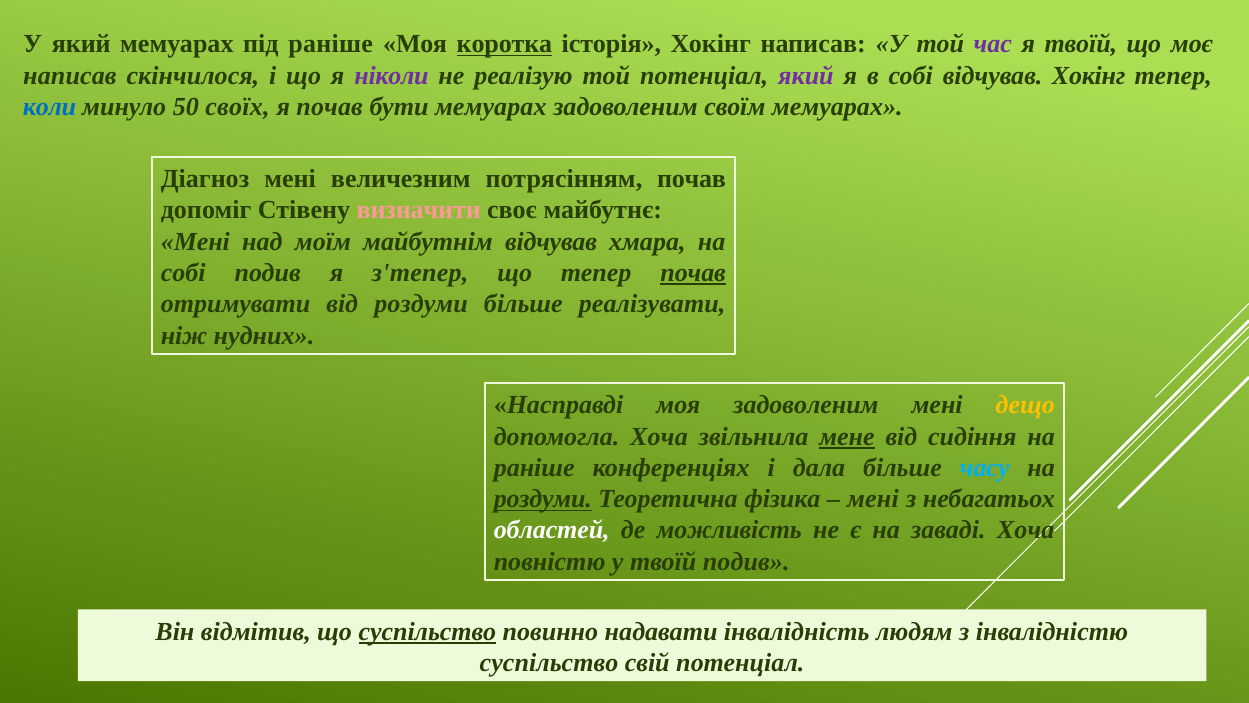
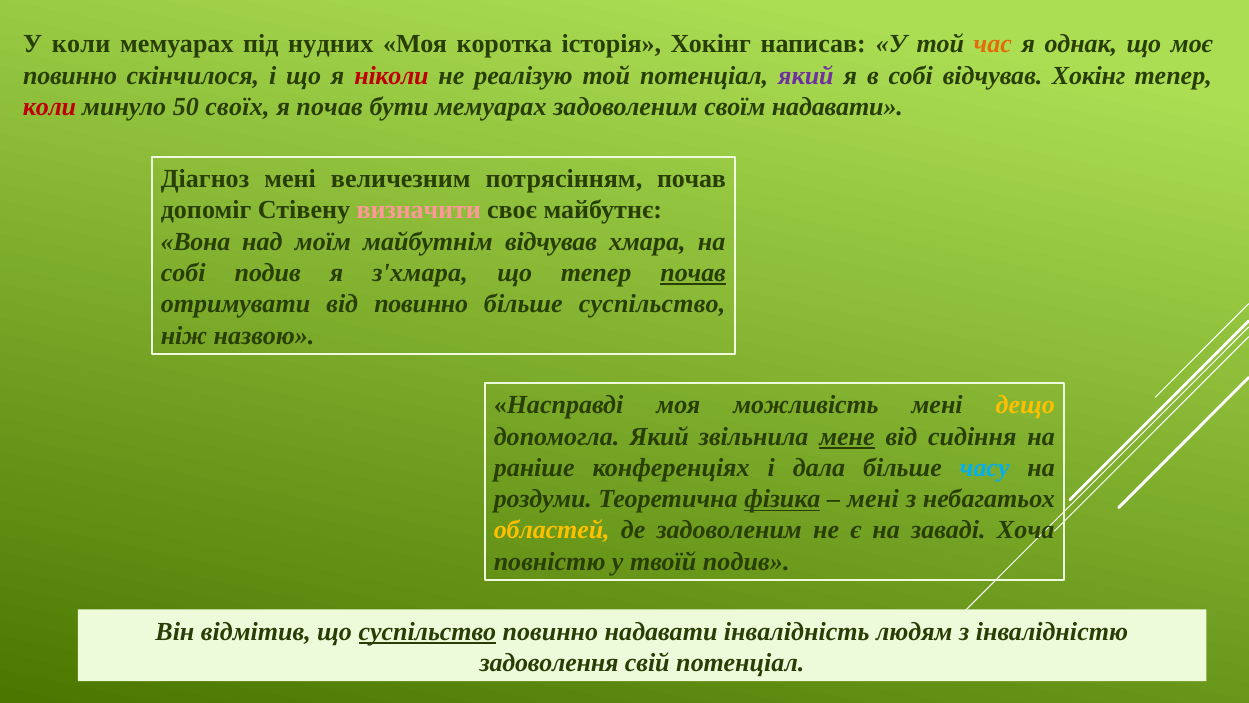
У який: який -> коли
під раніше: раніше -> нудних
коротка underline: present -> none
час colour: purple -> orange
я твоїй: твоїй -> однак
написав at (70, 75): написав -> повинно
ніколи colour: purple -> red
коли at (50, 107) colour: blue -> red
своїм мемуарах: мемуарах -> надавати
Мені at (195, 241): Мені -> Вона
з'тепер: з'тепер -> з'хмара
від роздуми: роздуми -> повинно
більше реалізувати: реалізувати -> суспільство
нудних: нудних -> назвою
моя задоволеним: задоволеним -> можливість
допомогла Хоча: Хоча -> Який
роздуми at (543, 499) underline: present -> none
фізика underline: none -> present
областей colour: white -> yellow
де можливість: можливість -> задоволеним
суспільство at (549, 662): суспільство -> задоволення
